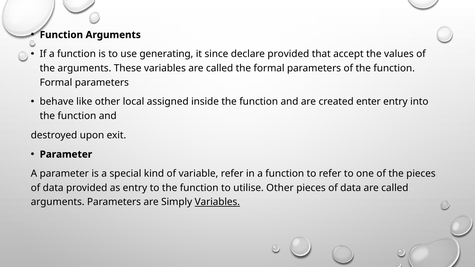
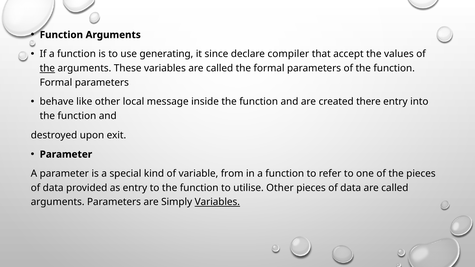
declare provided: provided -> compiler
the at (47, 68) underline: none -> present
assigned: assigned -> message
enter: enter -> there
variable refer: refer -> from
